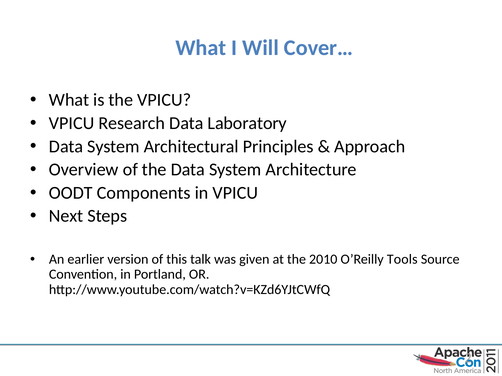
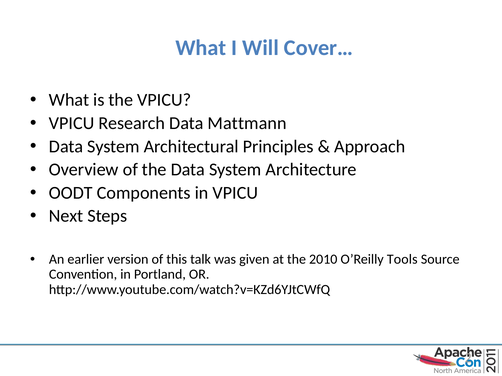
Laboratory: Laboratory -> Mattmann
